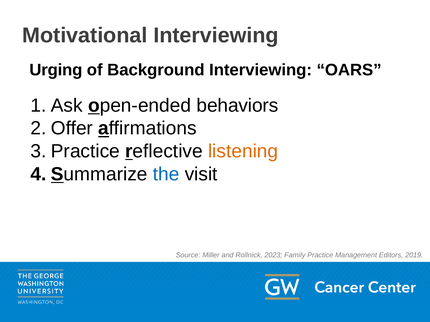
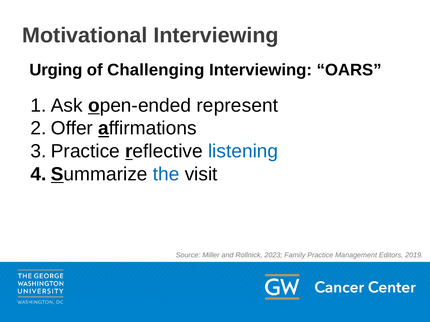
Background: Background -> Challenging
behaviors: behaviors -> represent
listening colour: orange -> blue
